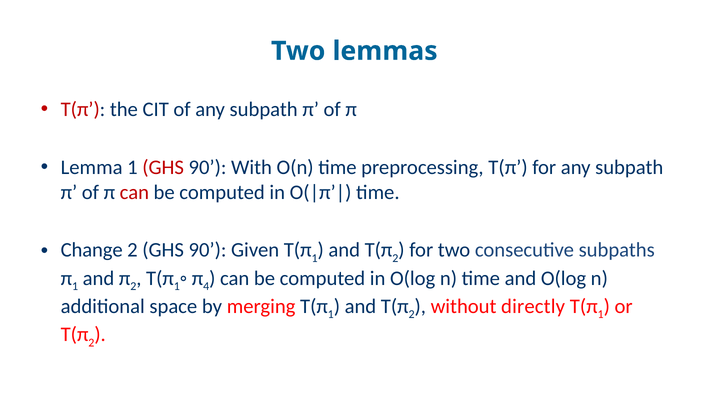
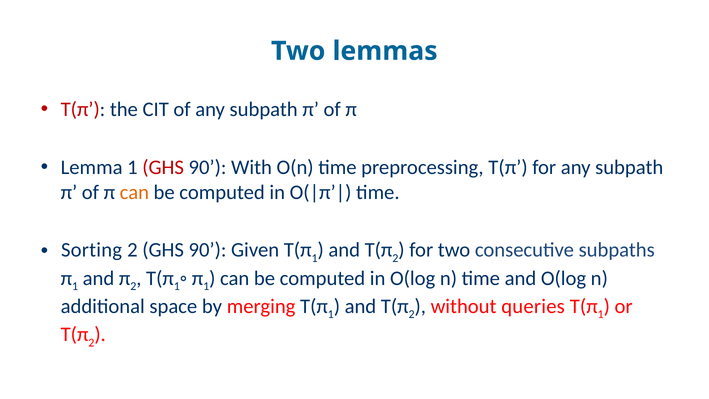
can at (134, 192) colour: red -> orange
Change: Change -> Sorting
4 at (206, 286): 4 -> 1
directly: directly -> queries
